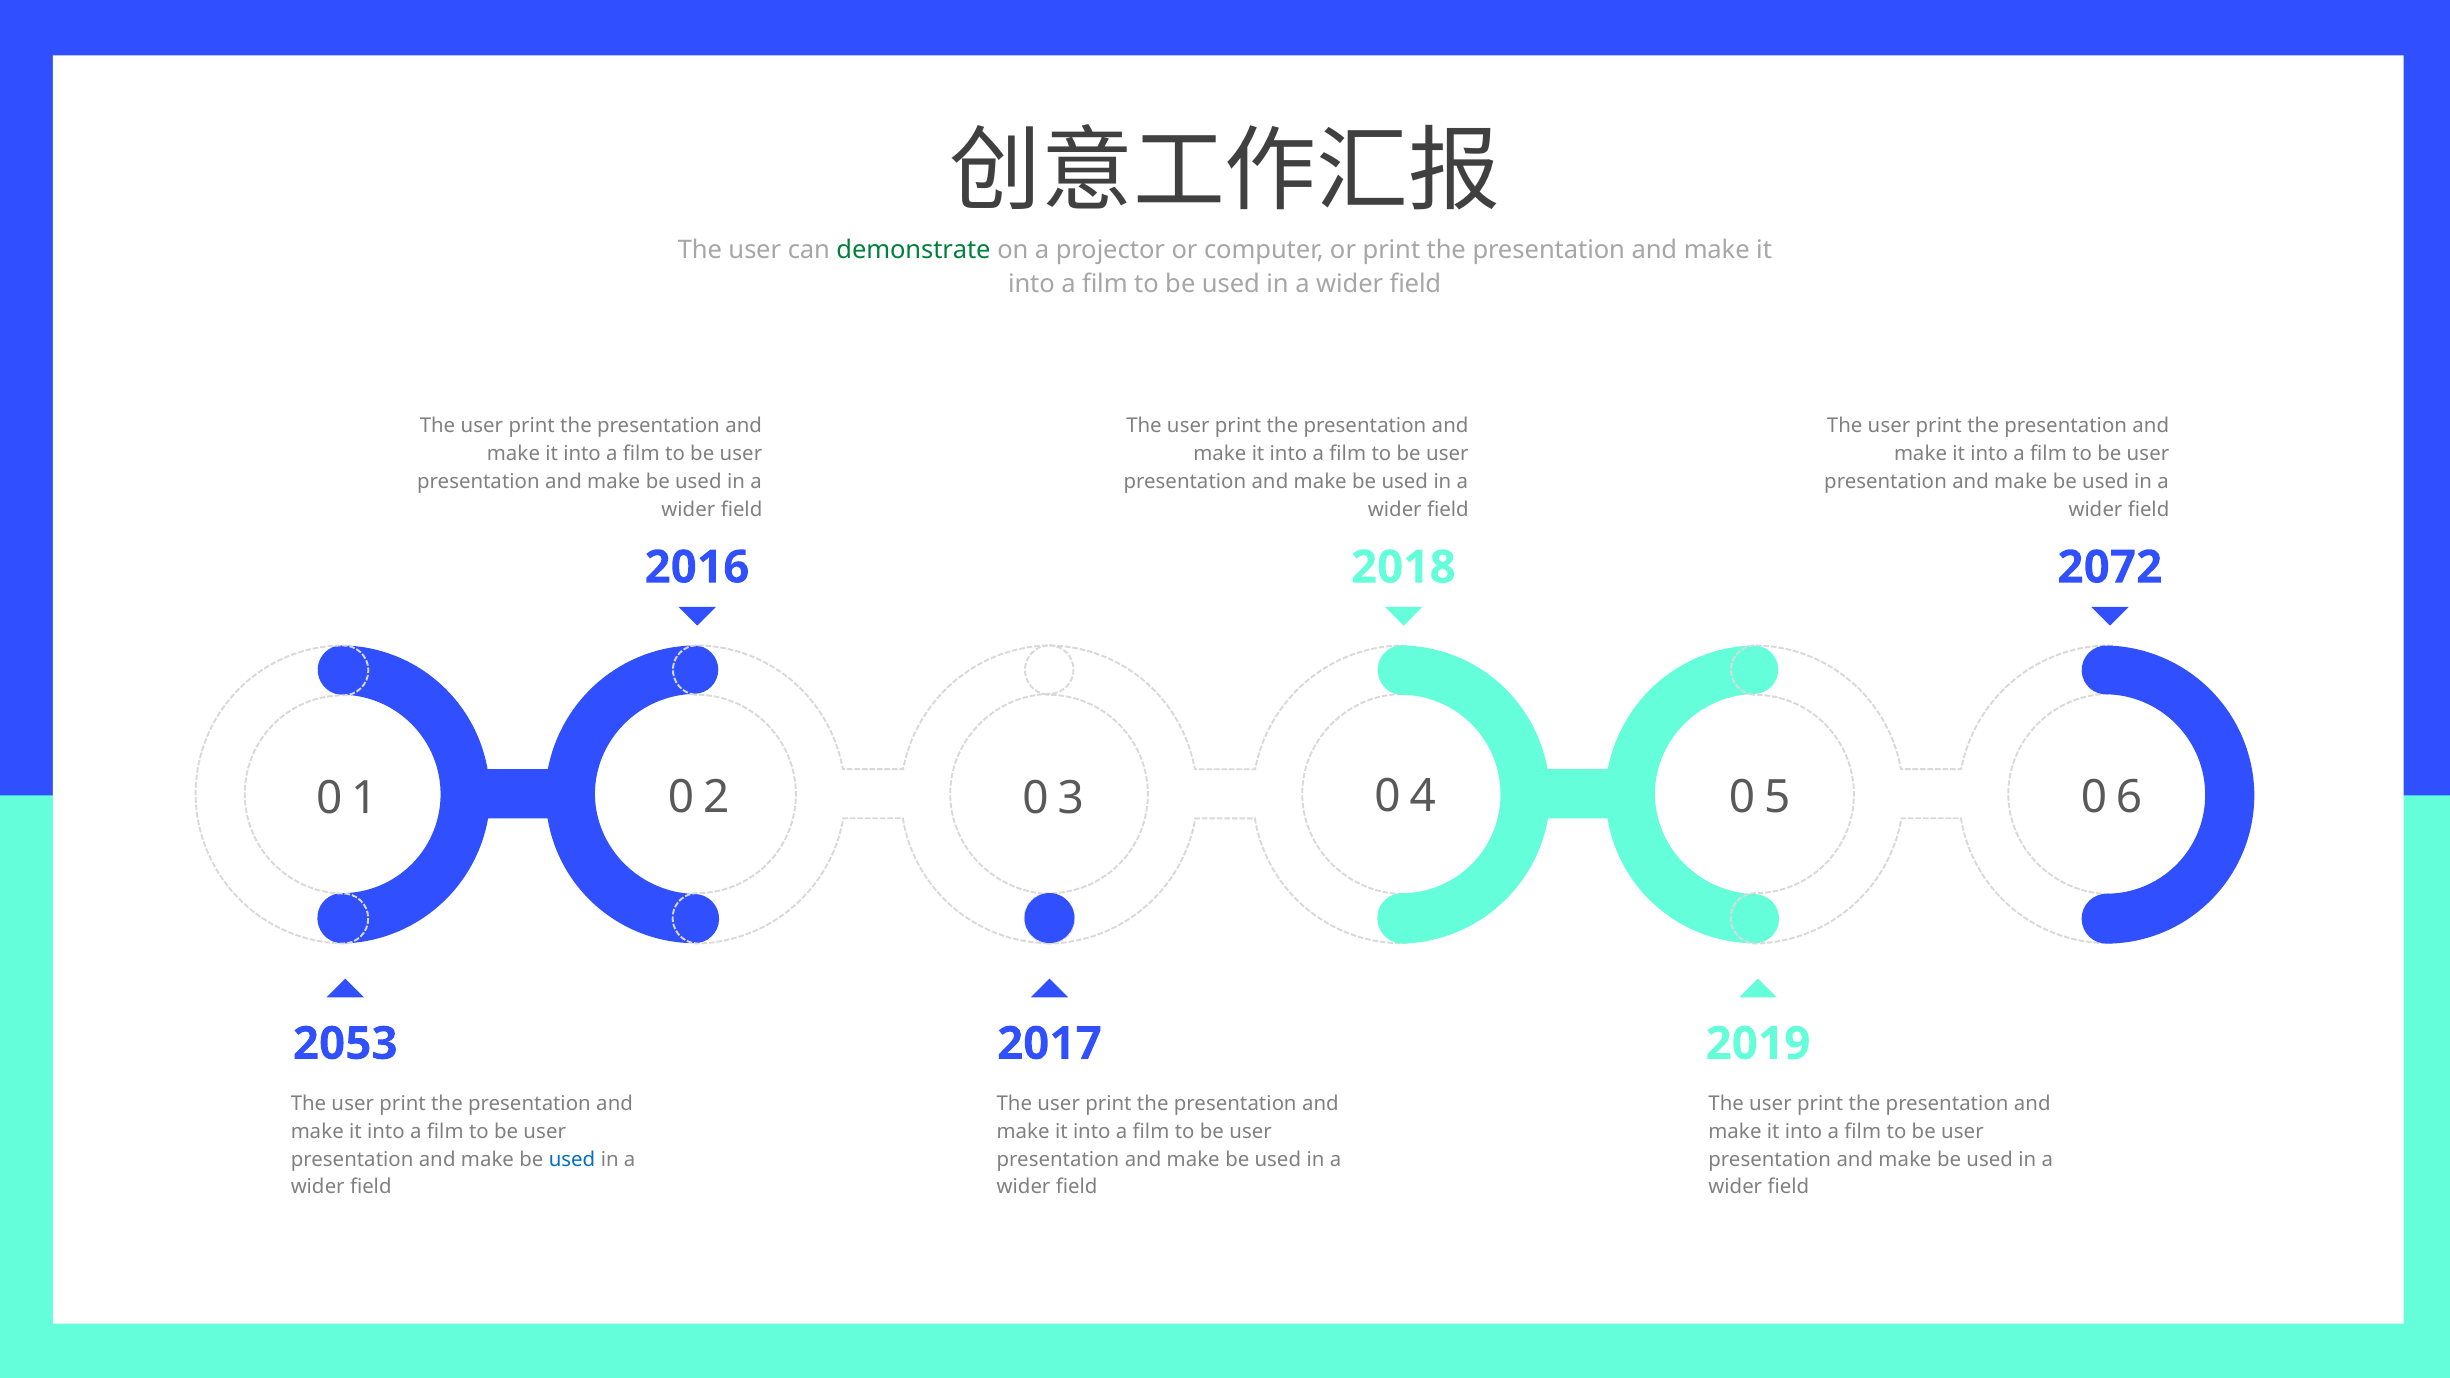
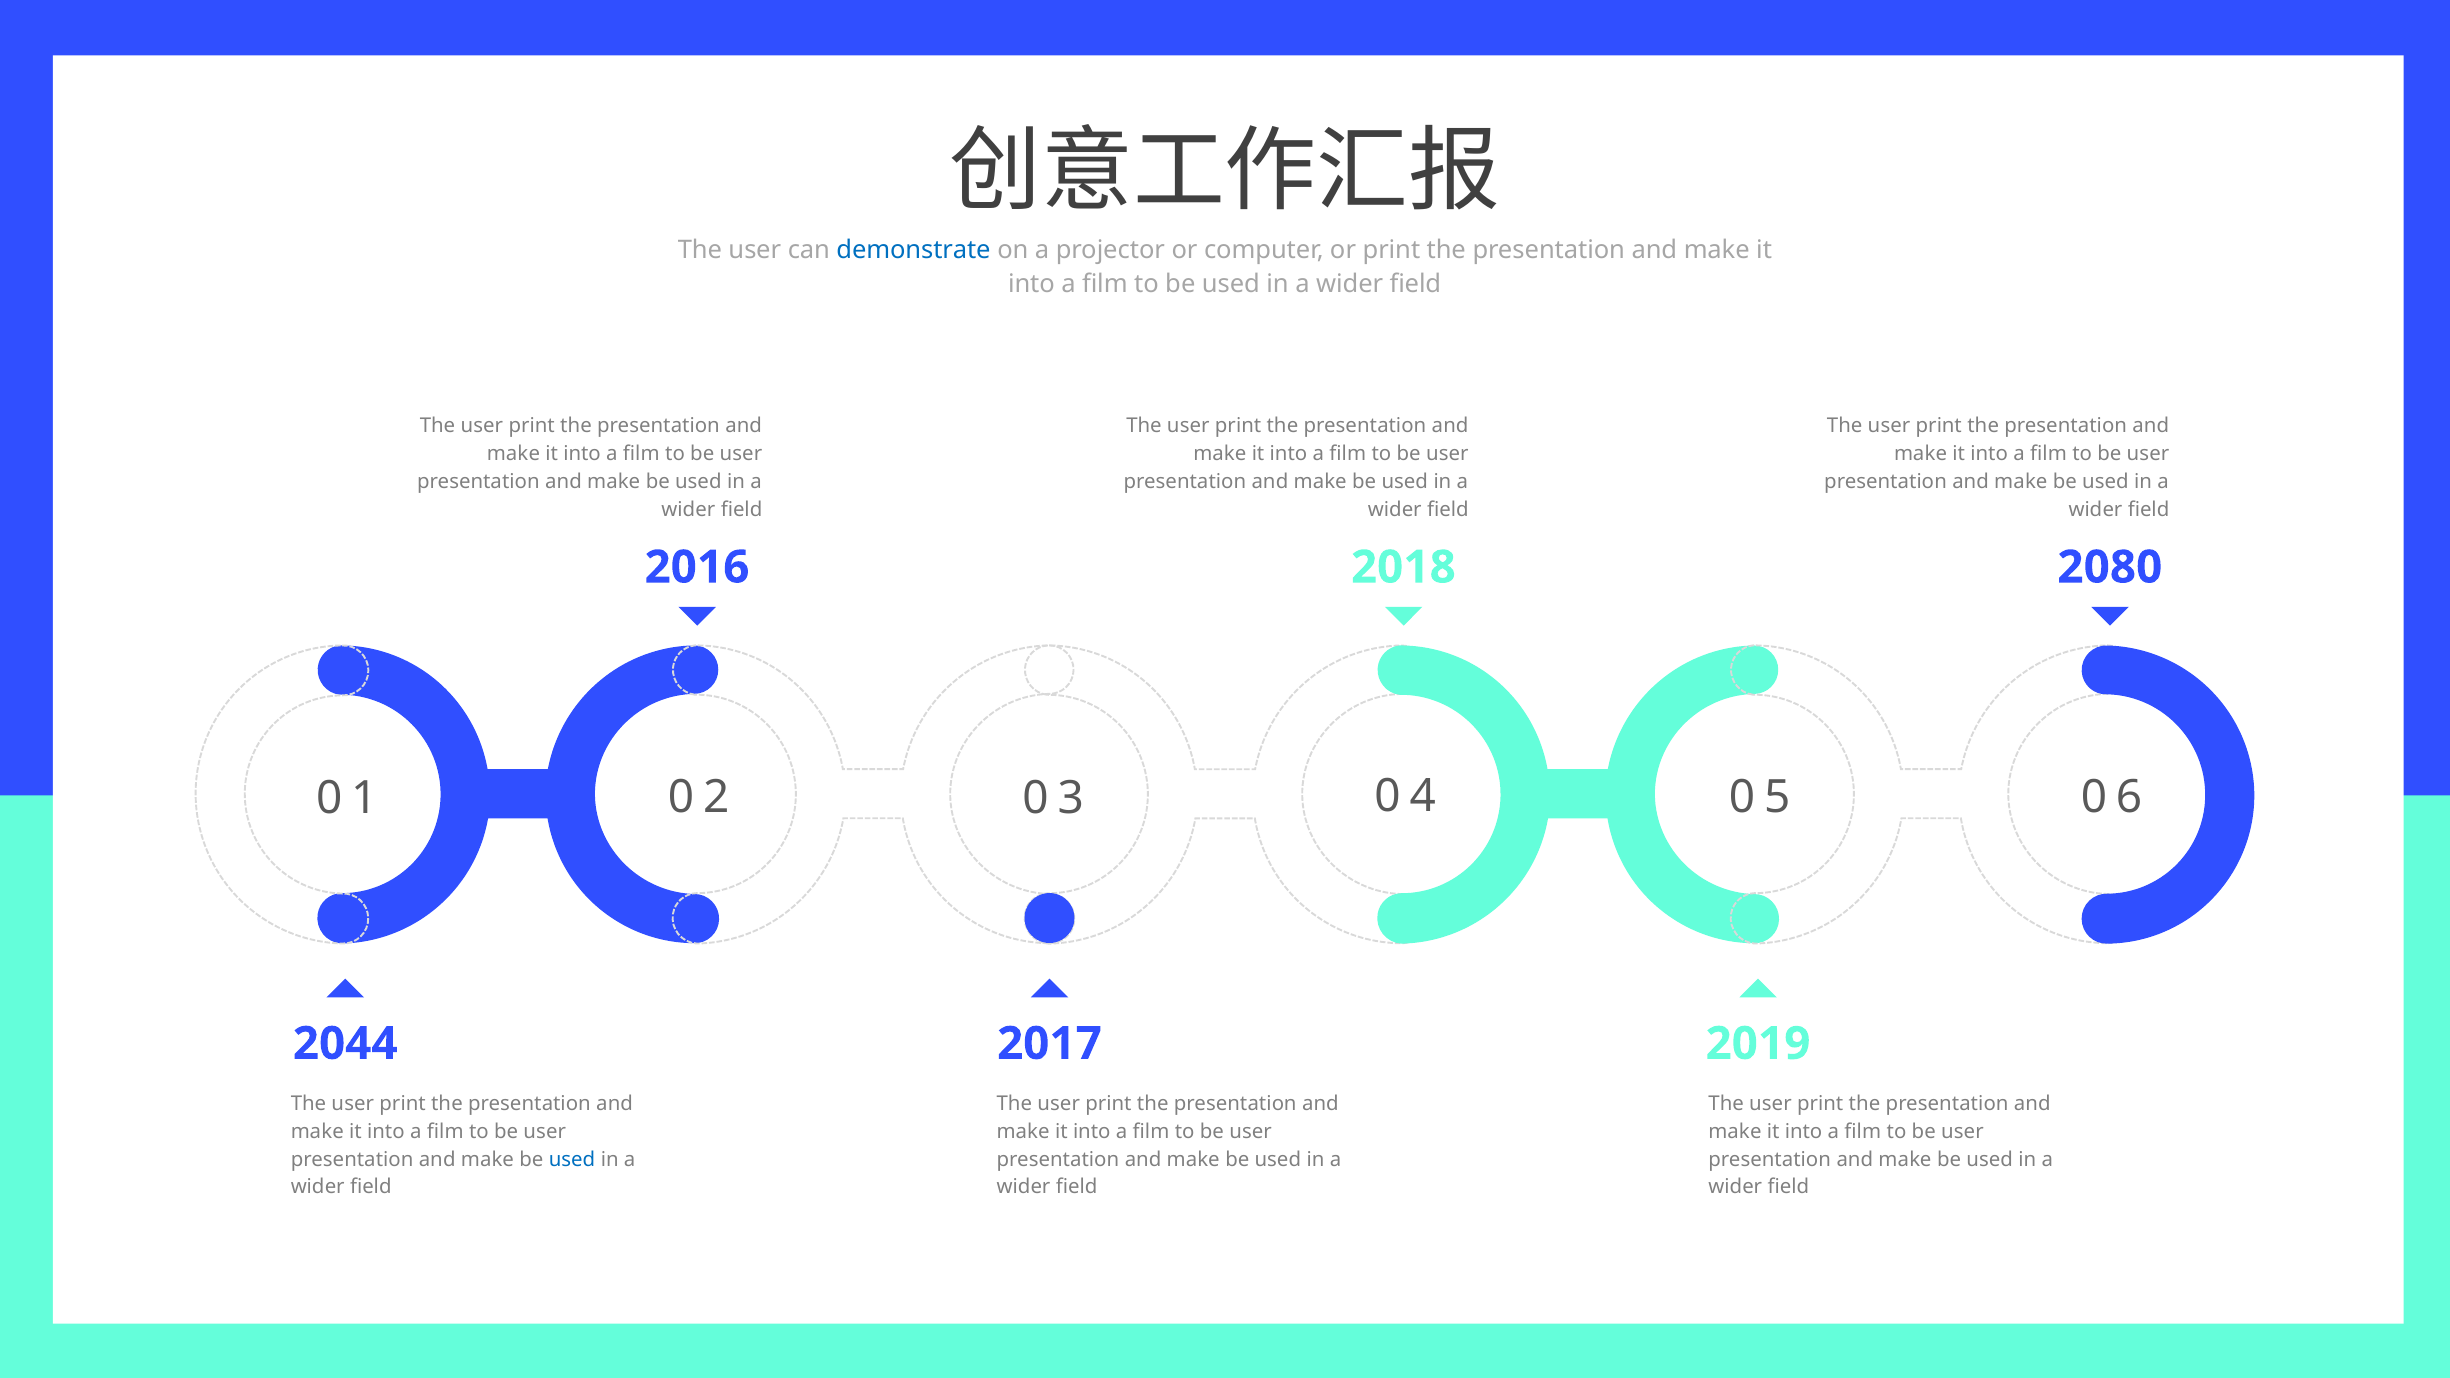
demonstrate colour: green -> blue
2072: 2072 -> 2080
2053: 2053 -> 2044
